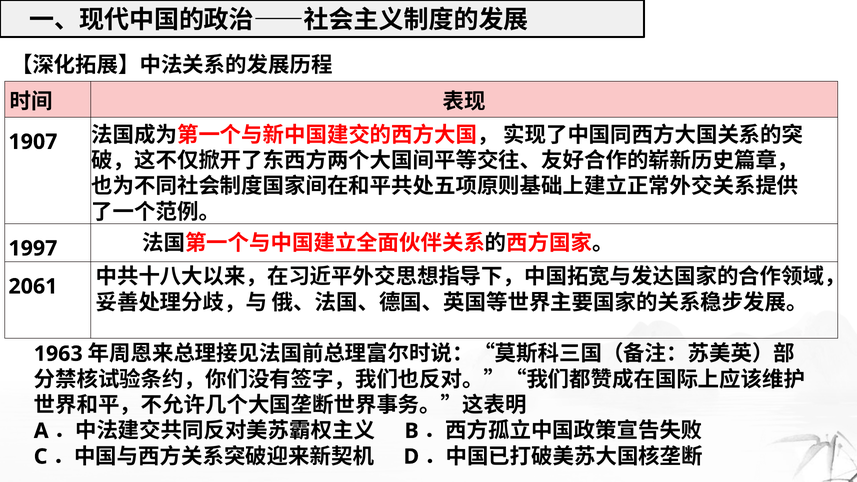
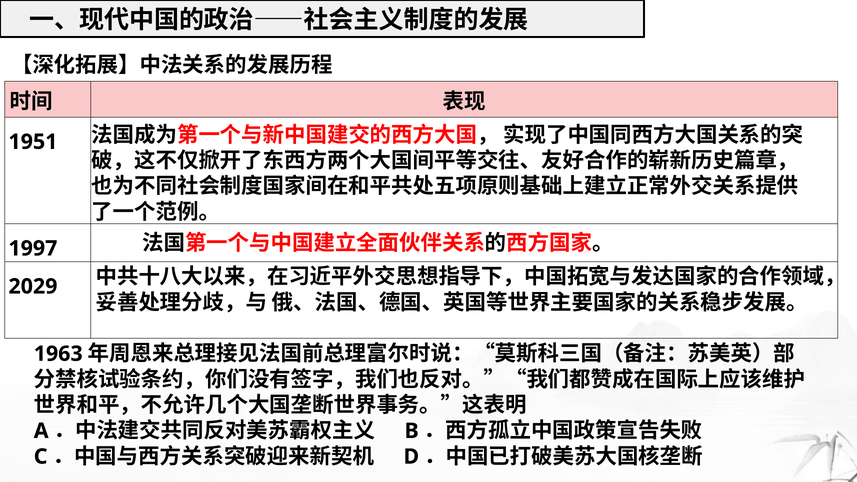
1907: 1907 -> 1951
2061: 2061 -> 2029
